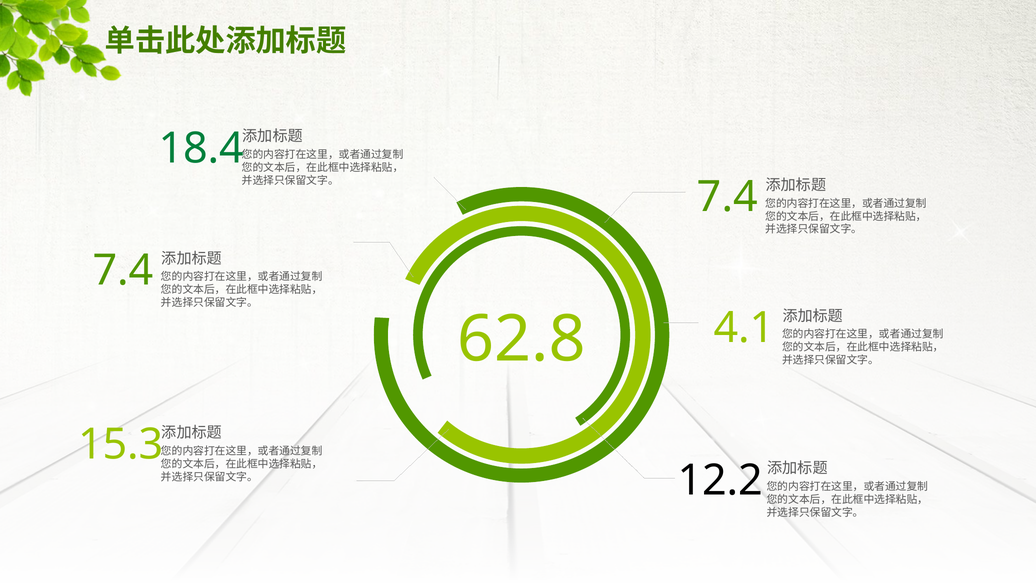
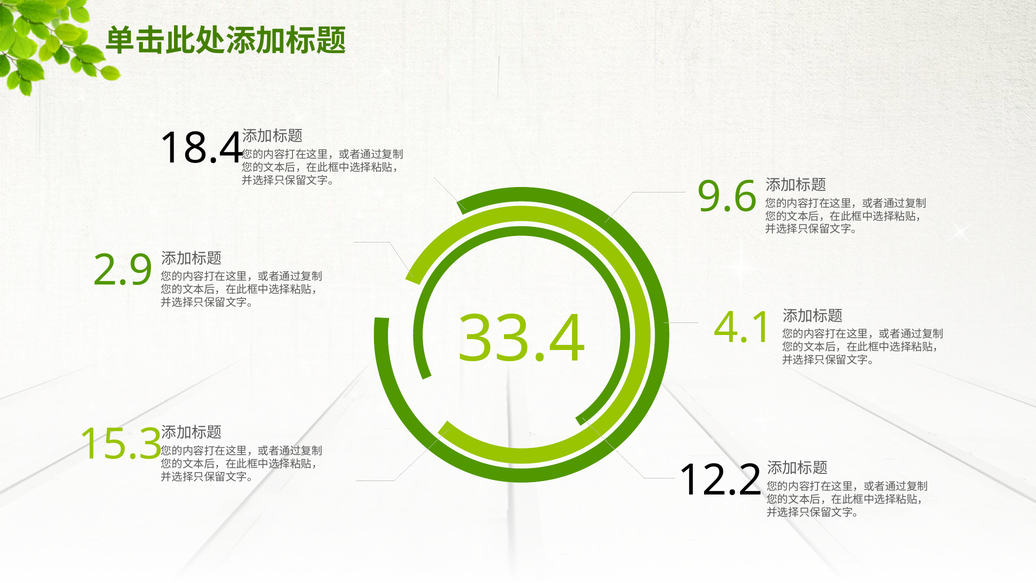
18.4 colour: green -> black
7.4 at (727, 197): 7.4 -> 9.6
7.4 at (123, 271): 7.4 -> 2.9
62.8: 62.8 -> 33.4
